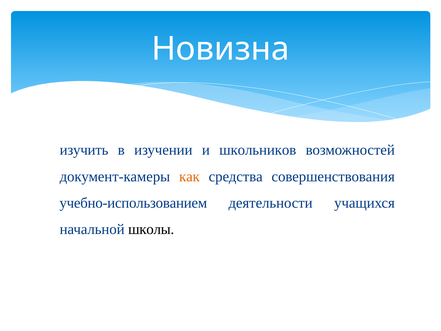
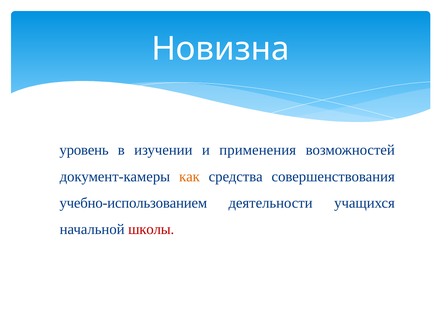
изучить: изучить -> уровень
школьников: школьников -> применения
школы colour: black -> red
